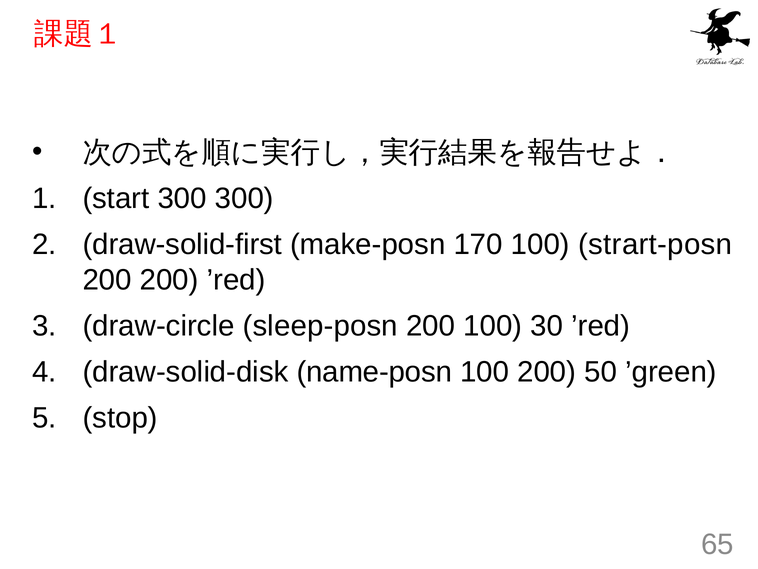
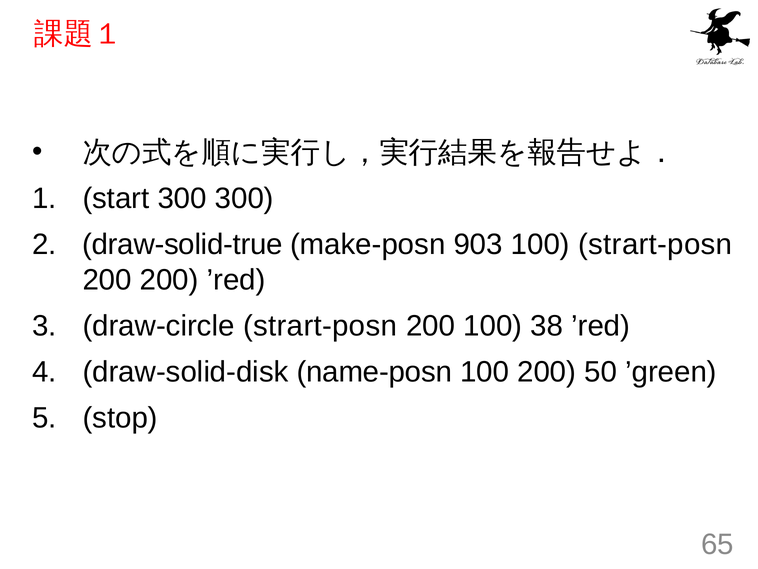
draw-solid-first: draw-solid-first -> draw-solid-true
170: 170 -> 903
draw-circle sleep-posn: sleep-posn -> strart-posn
30: 30 -> 38
